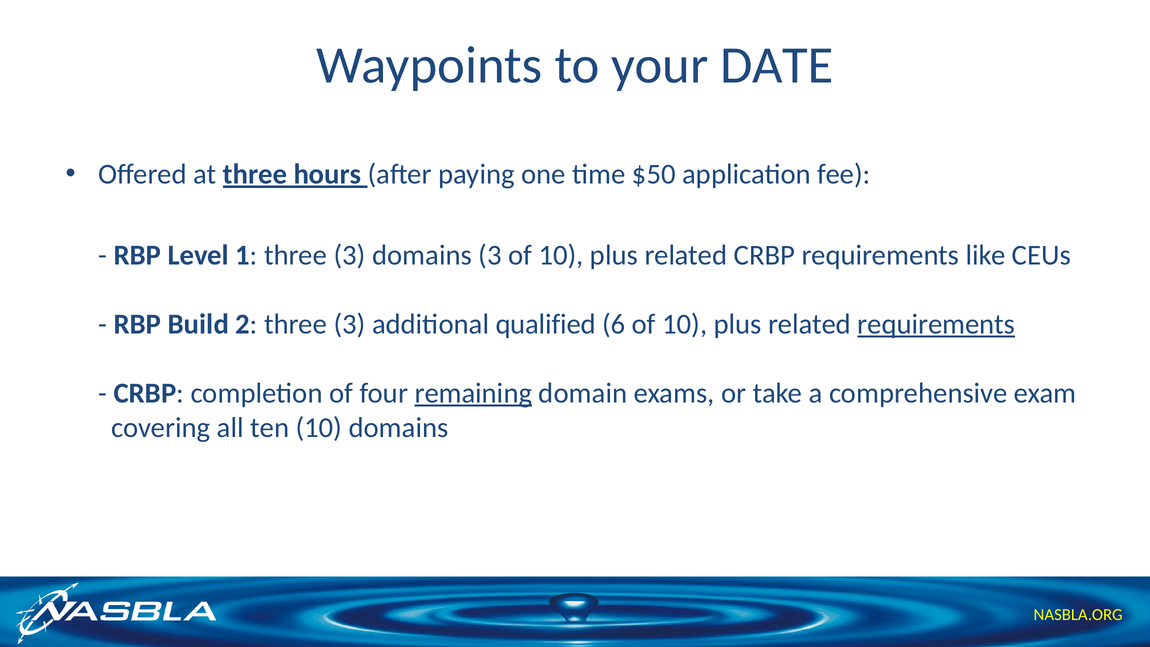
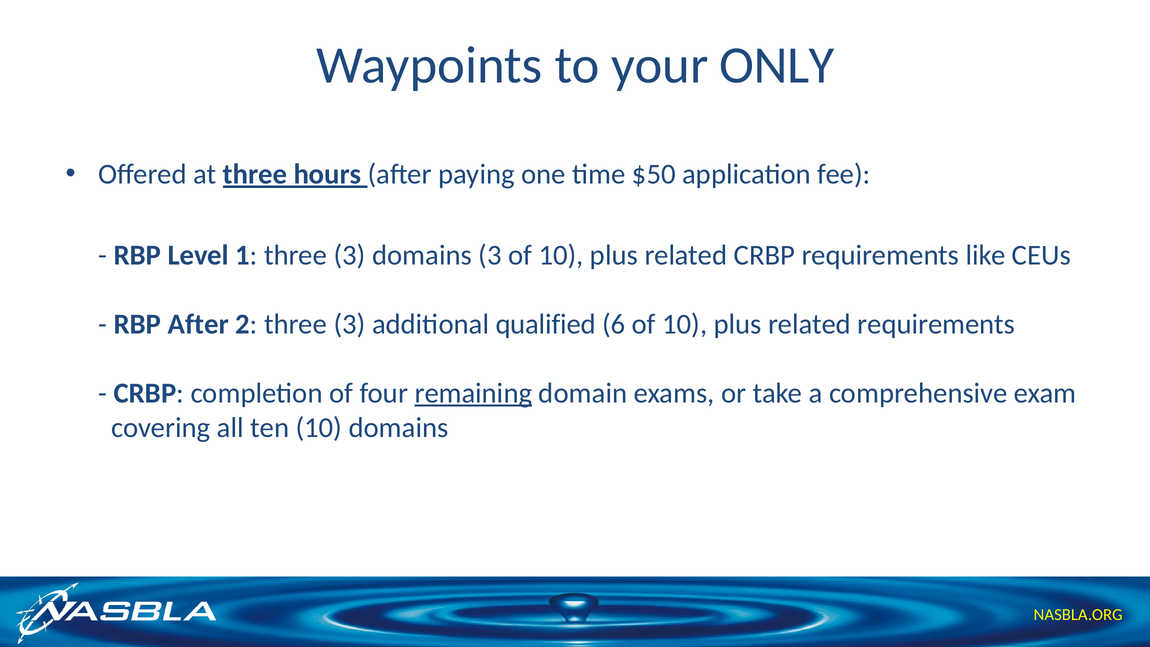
DATE: DATE -> ONLY
RBP Build: Build -> After
requirements at (936, 324) underline: present -> none
